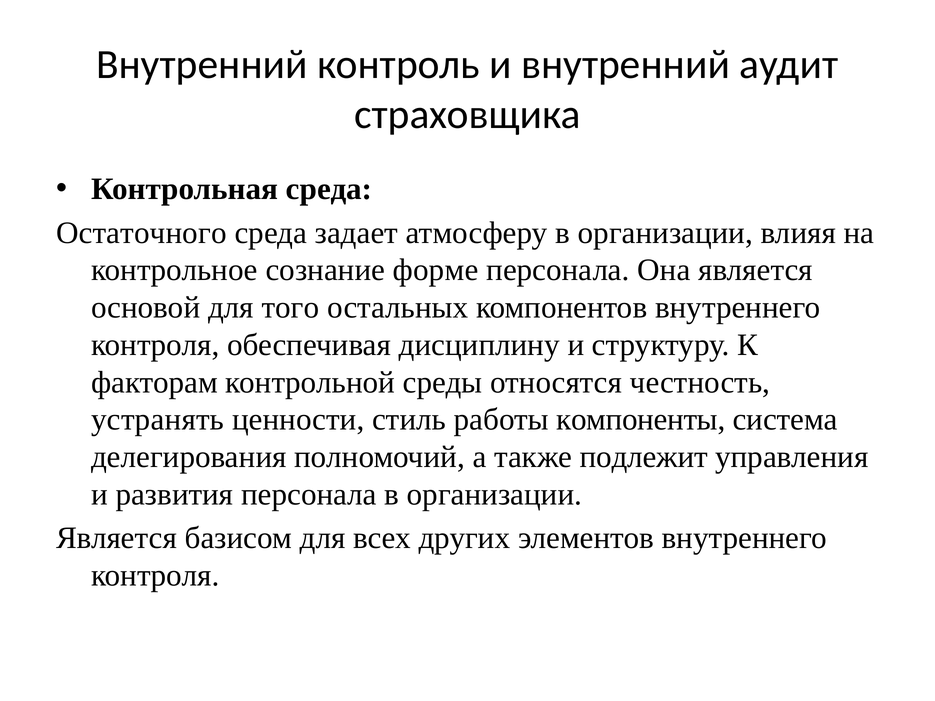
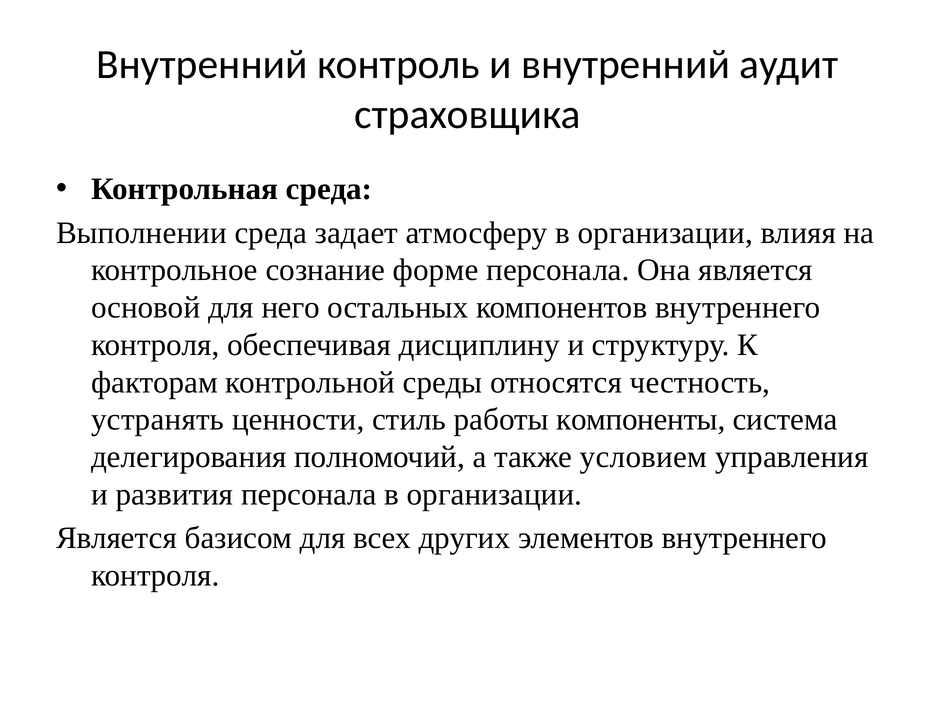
Остаточного: Остаточного -> Выполнении
того: того -> него
подлежит: подлежит -> условием
